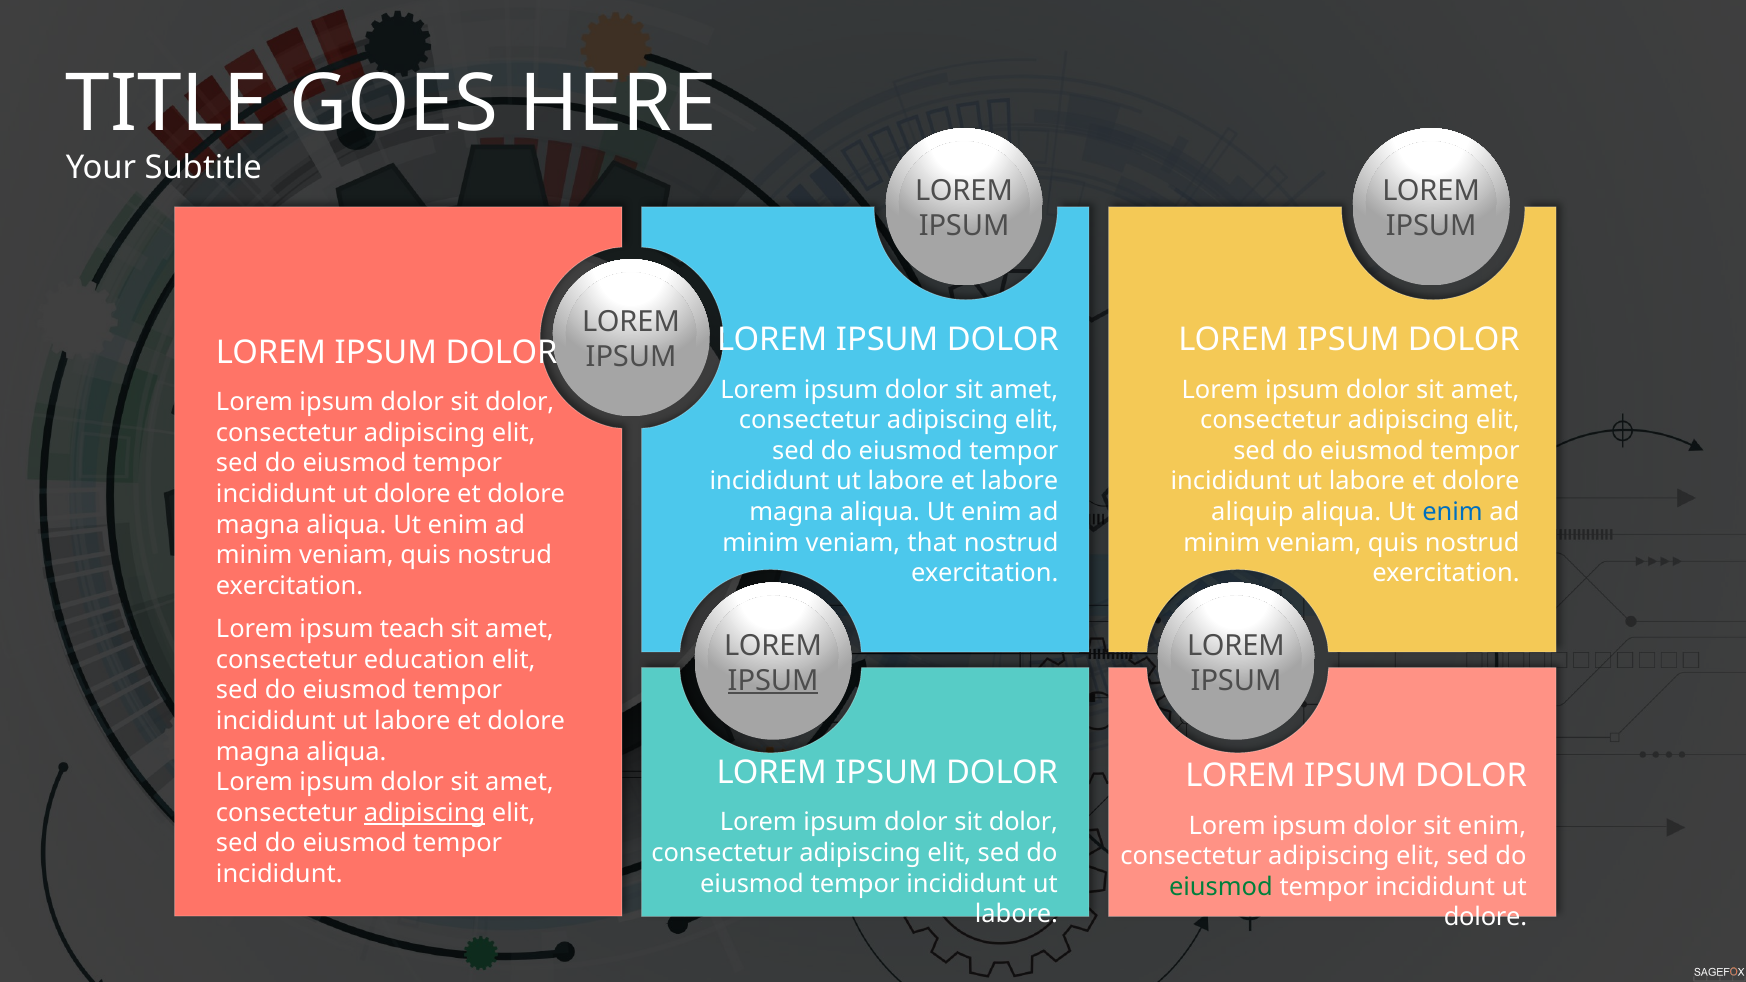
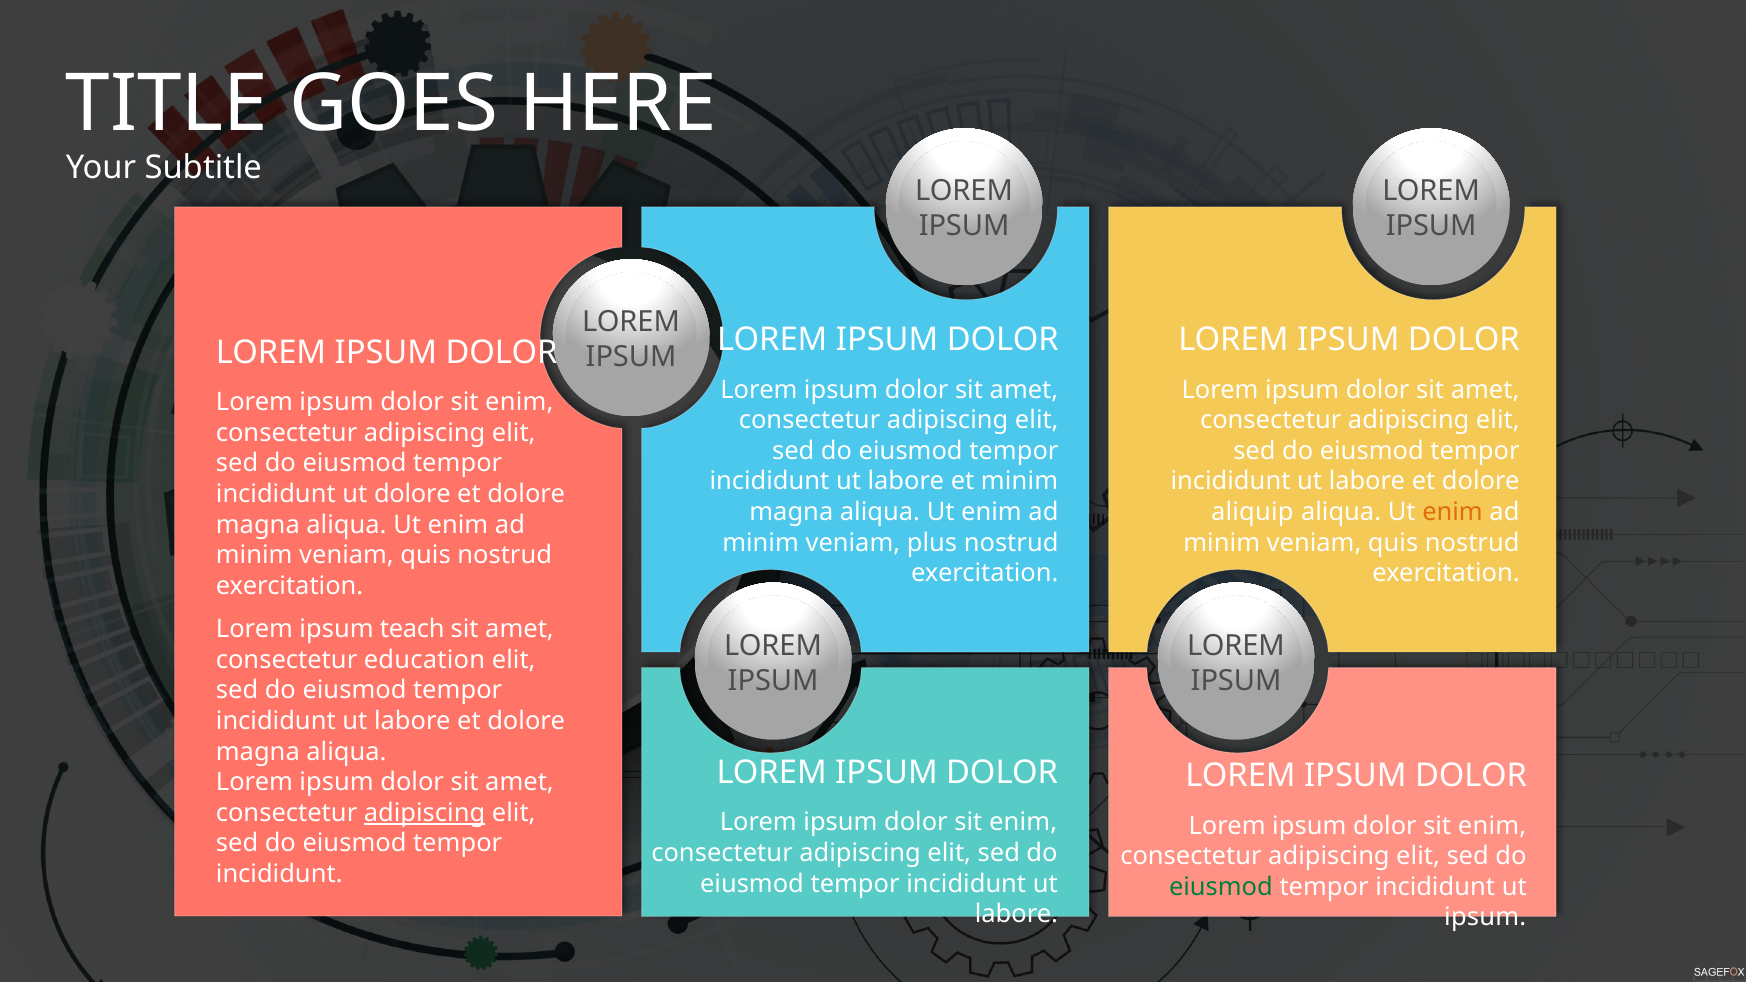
dolor at (520, 402): dolor -> enim
et labore: labore -> minim
enim at (1453, 512) colour: blue -> orange
that: that -> plus
IPSUM at (773, 681) underline: present -> none
dolor at (1023, 823): dolor -> enim
dolore at (1485, 918): dolore -> ipsum
